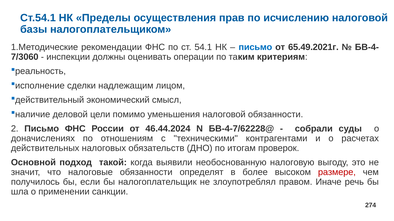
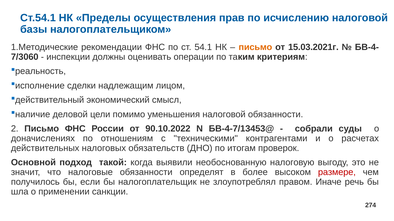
письмо at (255, 47) colour: blue -> orange
65.49.2021г: 65.49.2021г -> 15.03.2021г
46.44.2024: 46.44.2024 -> 90.10.2022
БВ-4-7/62228@: БВ-4-7/62228@ -> БВ-4-7/13453@
